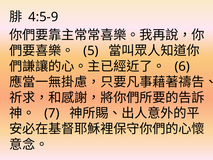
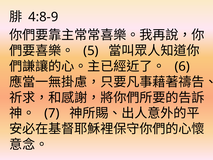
4:5-9: 4:5-9 -> 4:8-9
